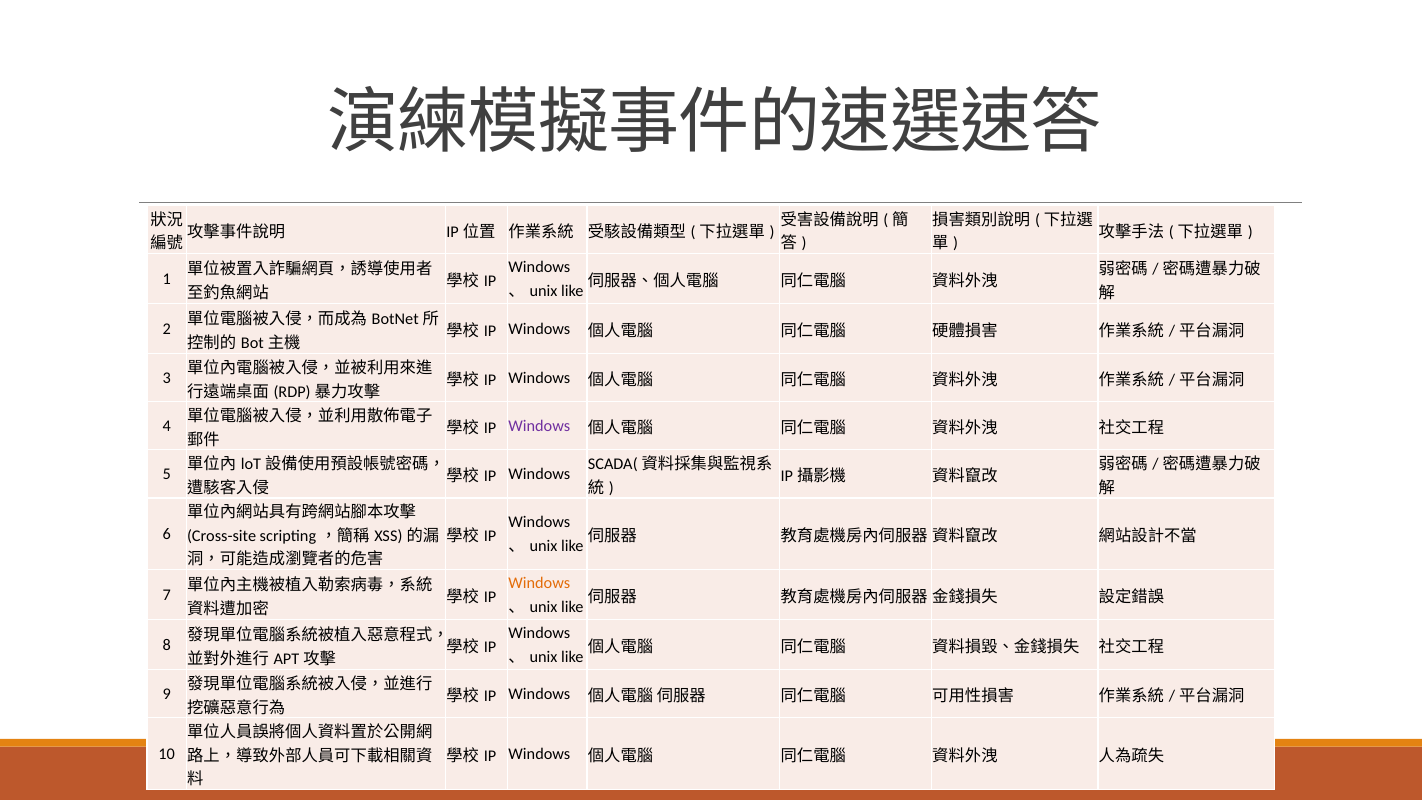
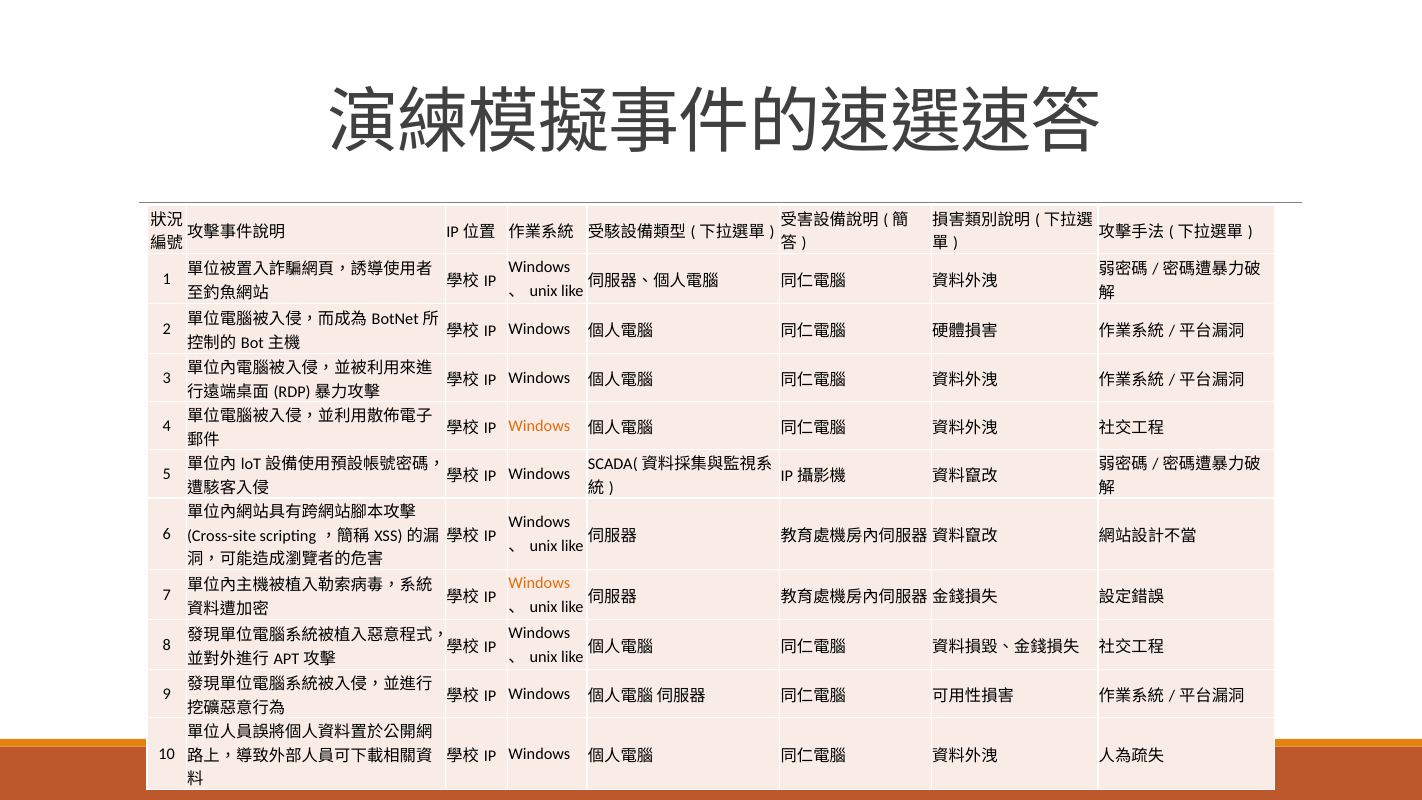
Windows at (539, 426) colour: purple -> orange
